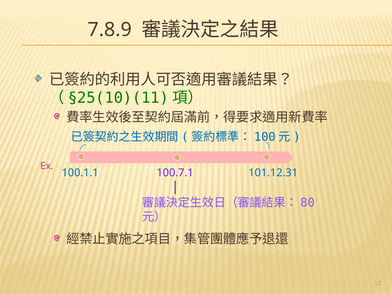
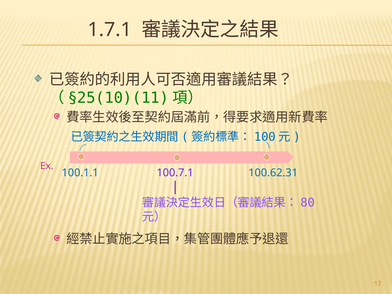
7.8.9: 7.8.9 -> 1.7.1
101.12.31: 101.12.31 -> 100.62.31
